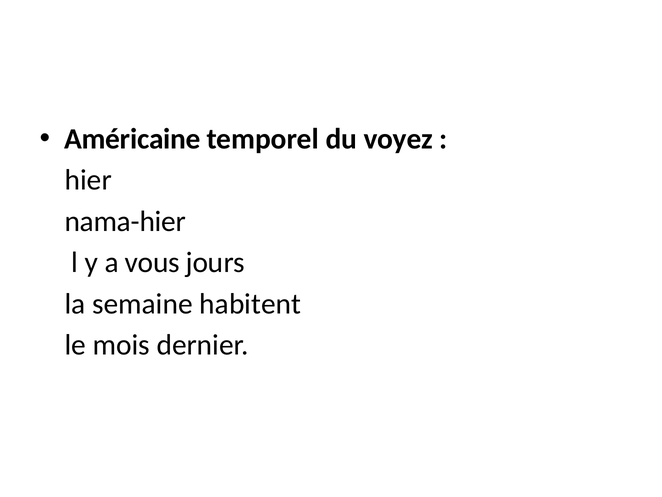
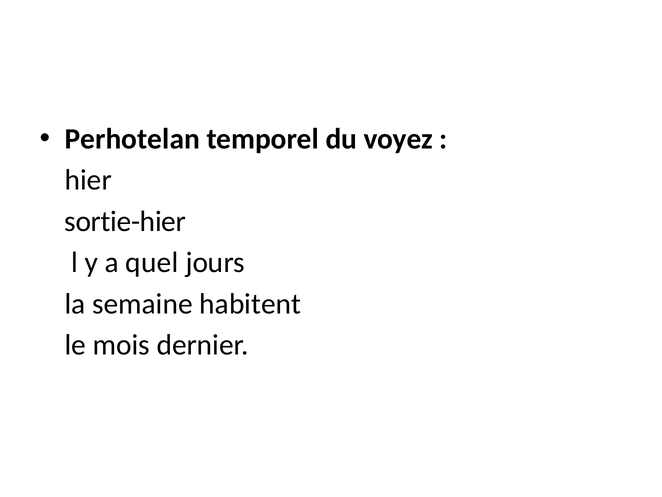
Américaine: Américaine -> Perhotelan
nama-hier: nama-hier -> sortie-hier
vous: vous -> quel
